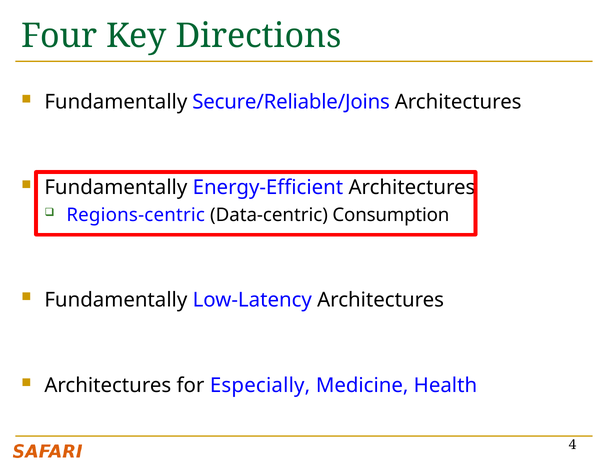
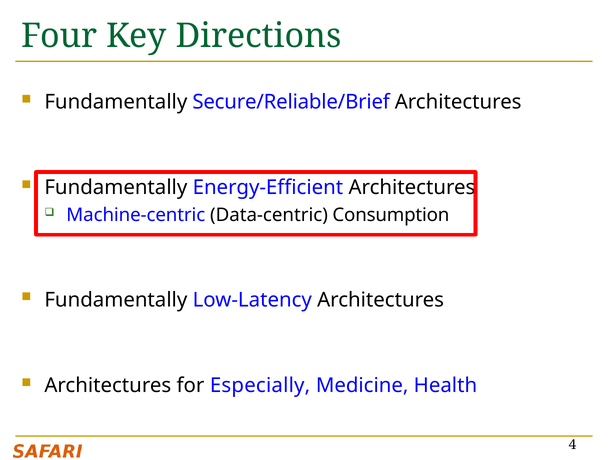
Secure/Reliable/Joins: Secure/Reliable/Joins -> Secure/Reliable/Brief
Regions-centric: Regions-centric -> Machine-centric
